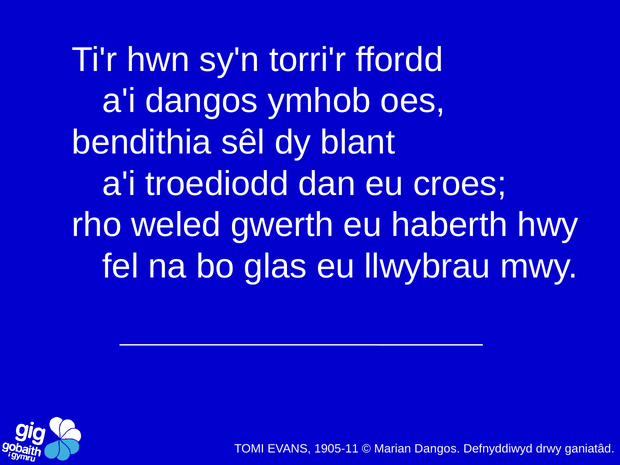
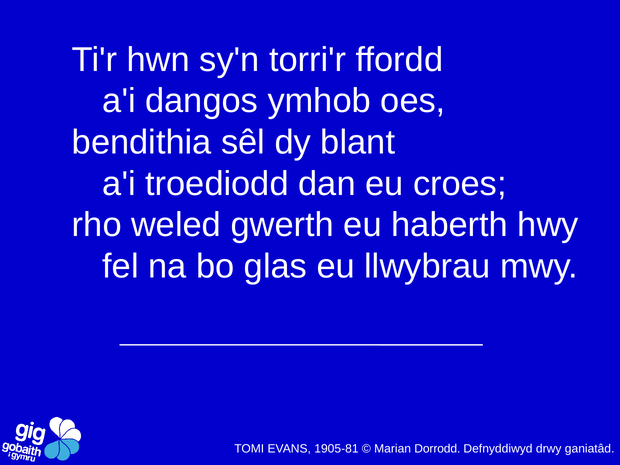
1905-11: 1905-11 -> 1905-81
Marian Dangos: Dangos -> Dorrodd
